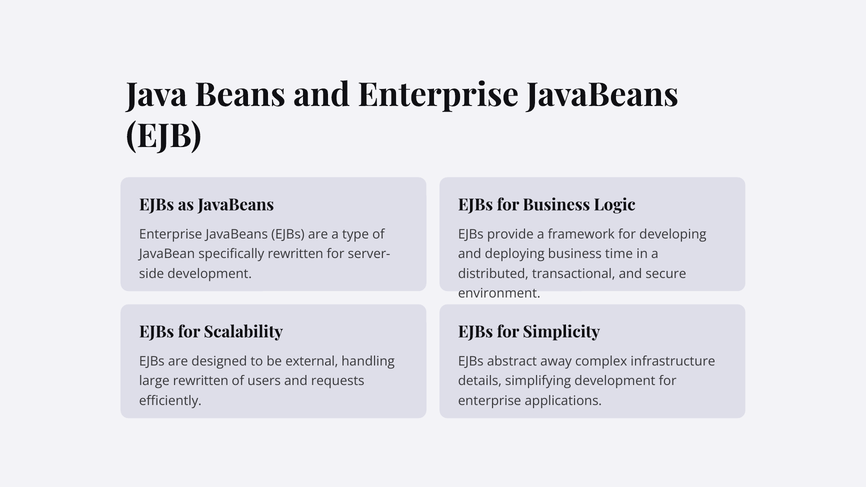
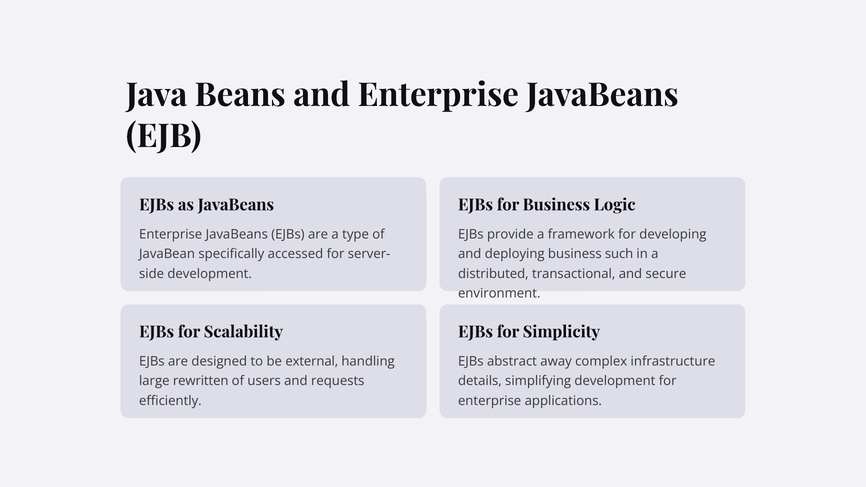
specifically rewritten: rewritten -> accessed
time: time -> such
